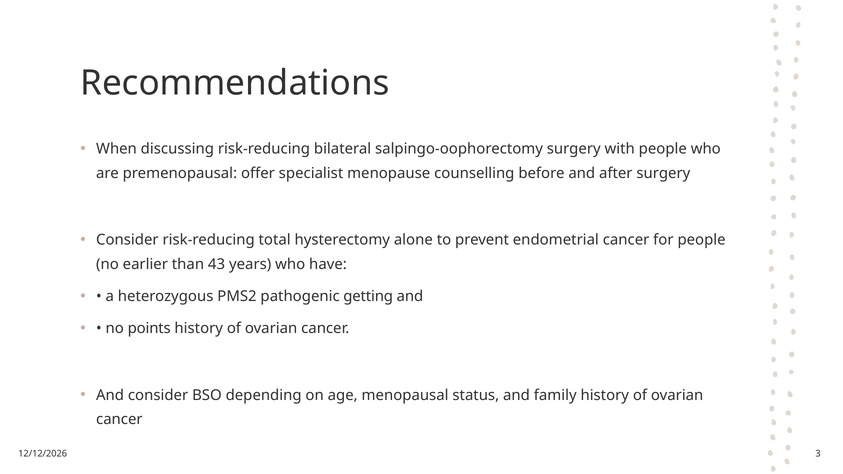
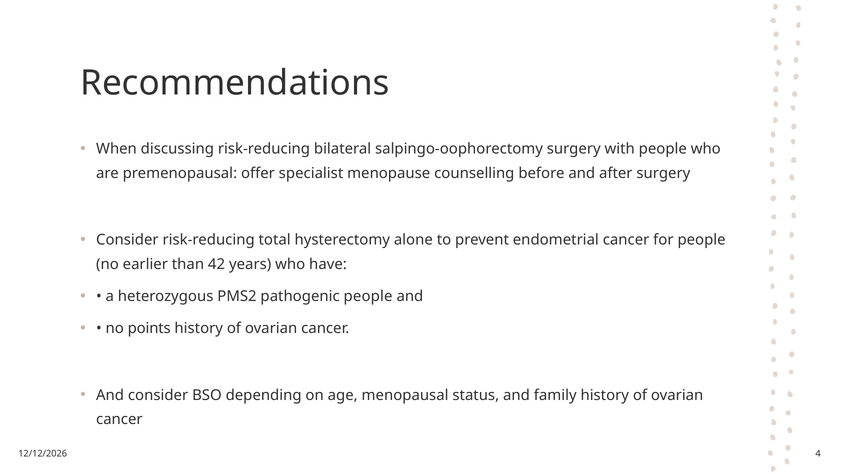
43: 43 -> 42
pathogenic getting: getting -> people
3: 3 -> 4
